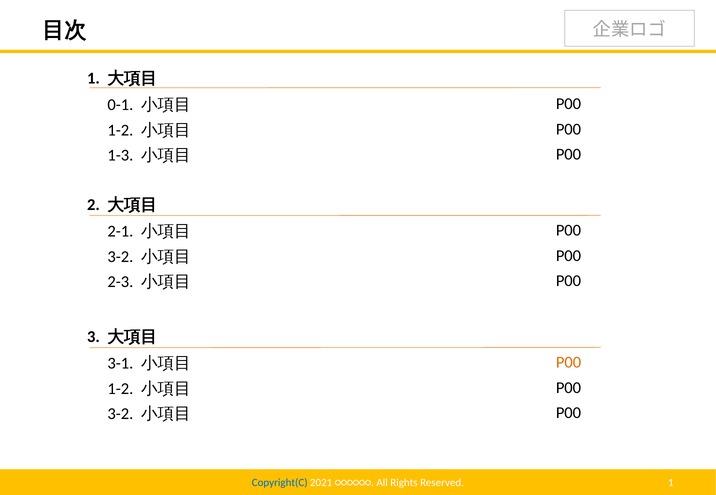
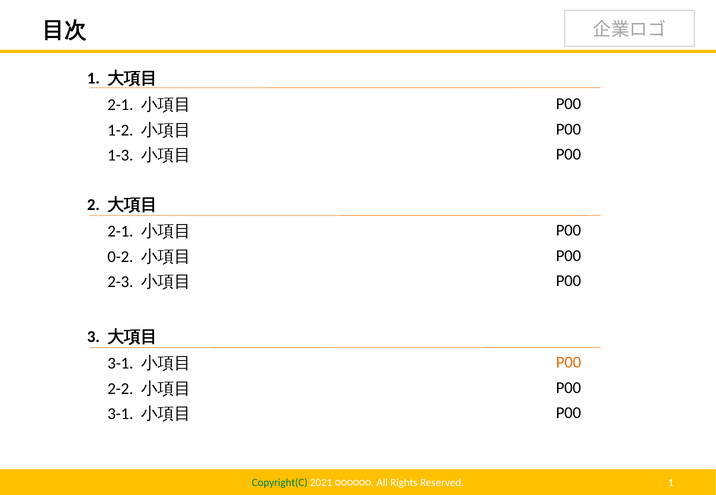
0-1 at (120, 105): 0-1 -> 2-1
3-2 at (120, 257): 3-2 -> 0-2
1-2 at (120, 389): 1-2 -> 2-2
3-2 at (120, 415): 3-2 -> 3-1
Copyright(C colour: blue -> green
